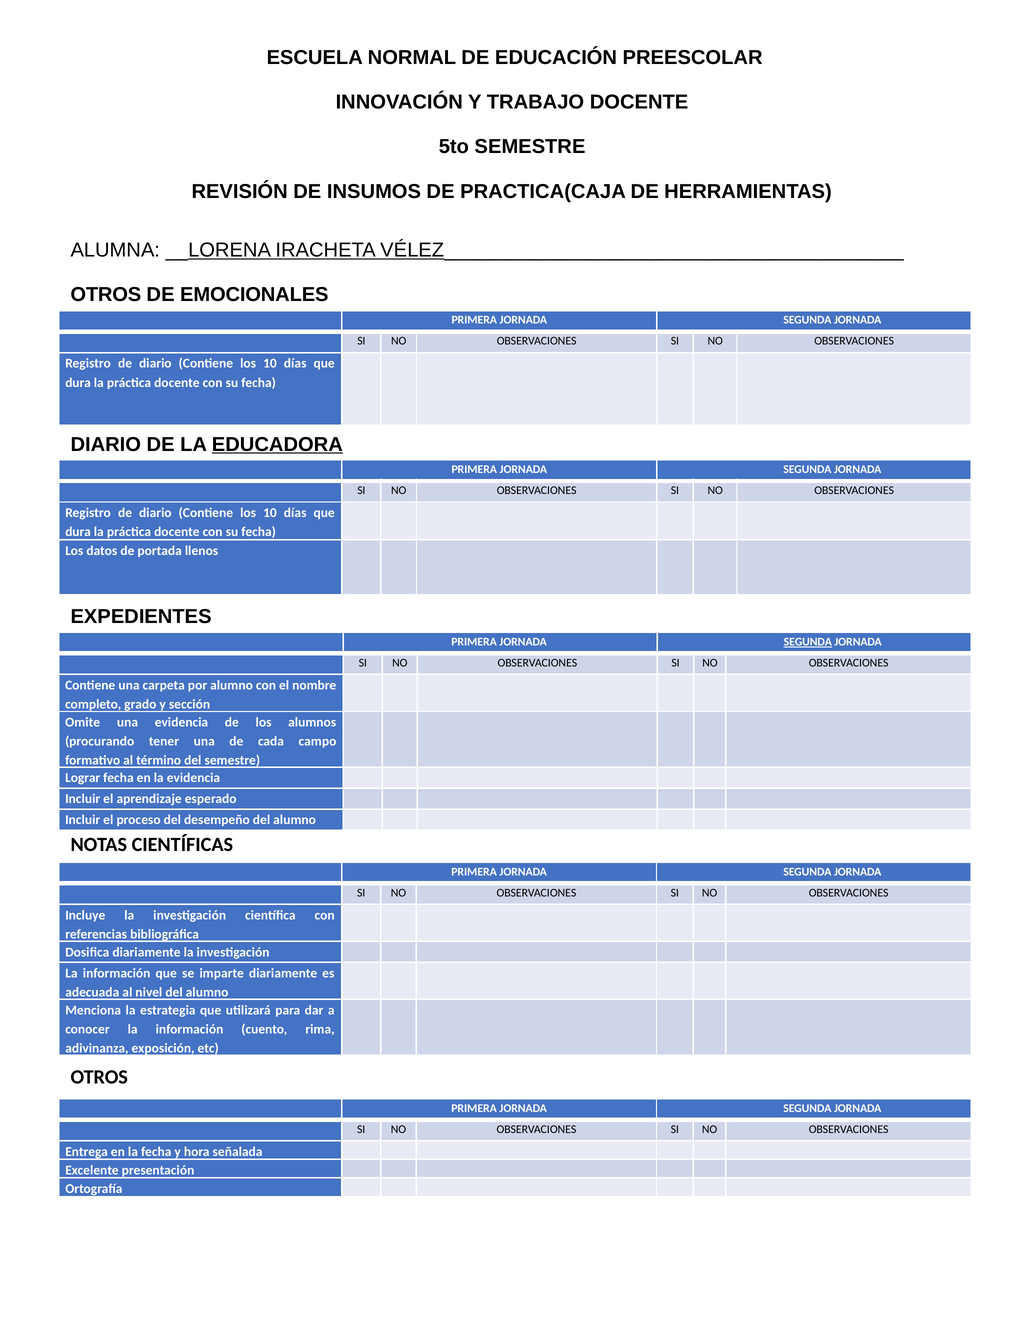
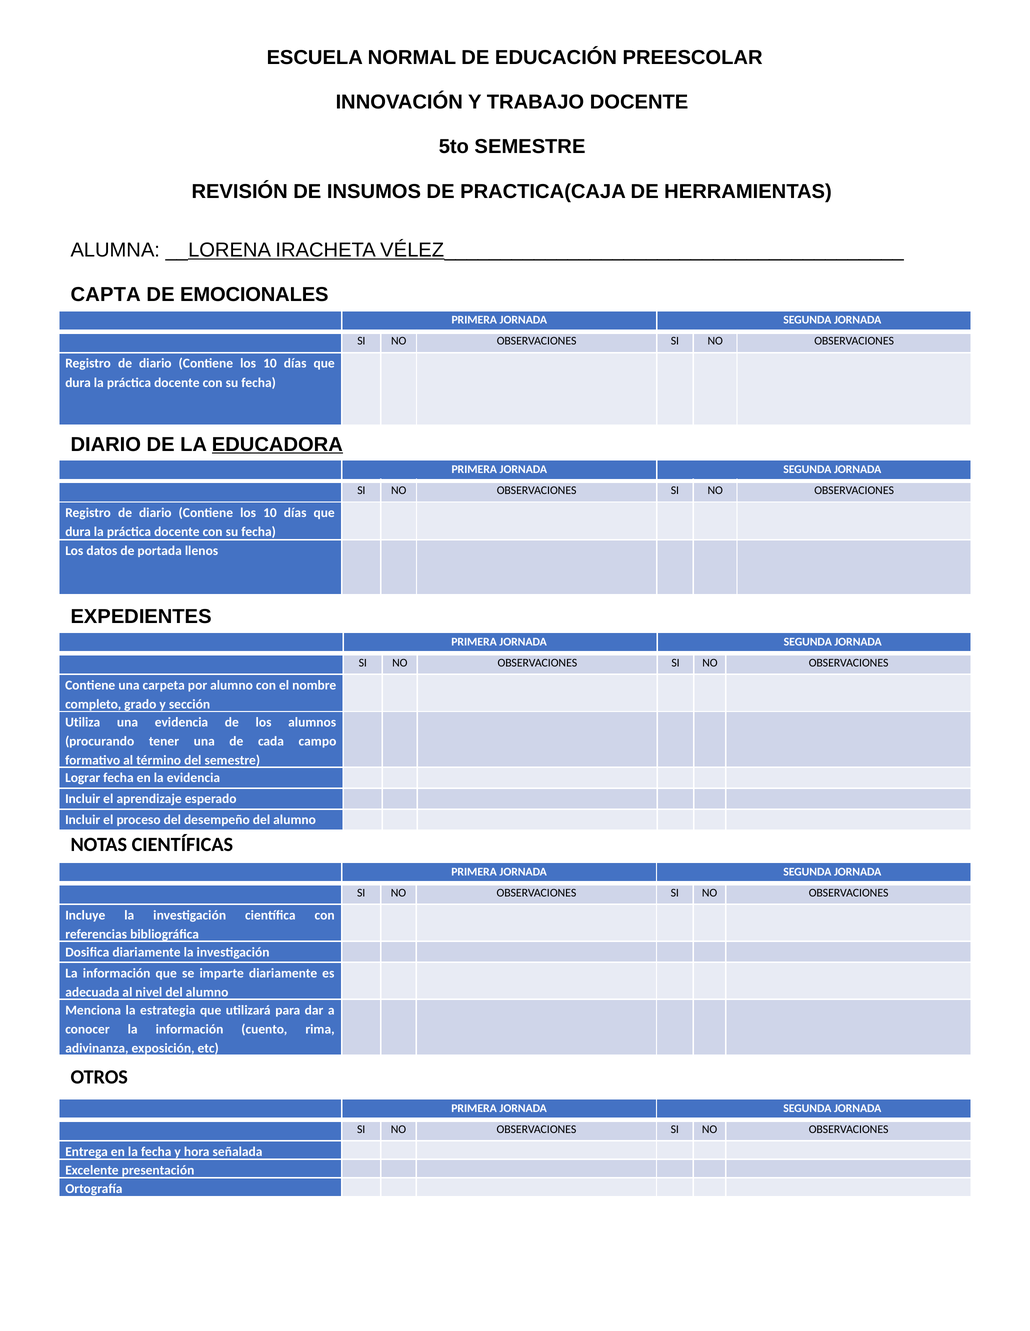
OTROS at (106, 295): OTROS -> CAPTA
SEGUNDA at (808, 642) underline: present -> none
Omite: Omite -> Utiliza
